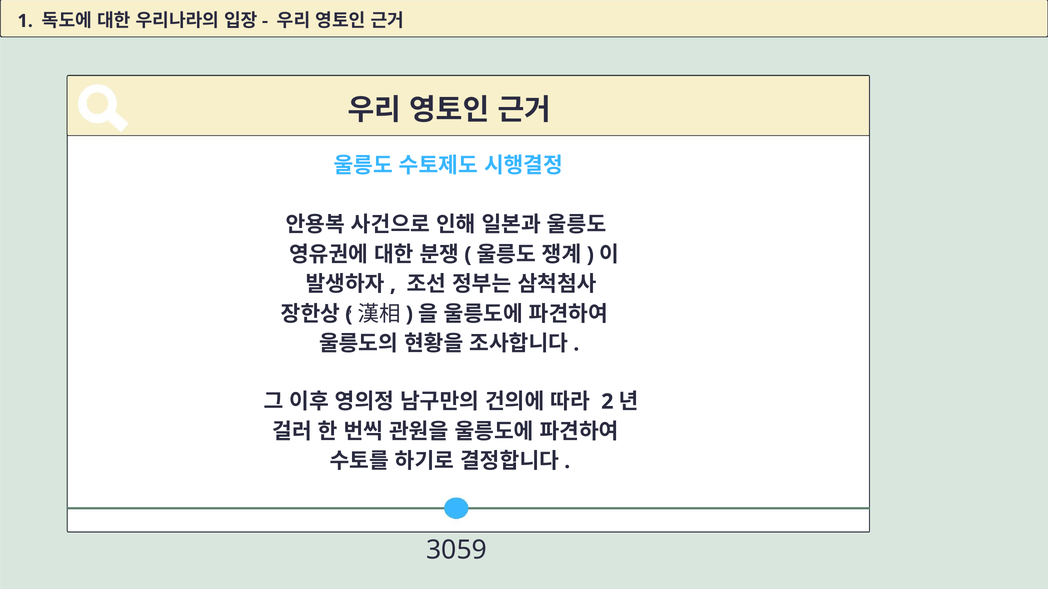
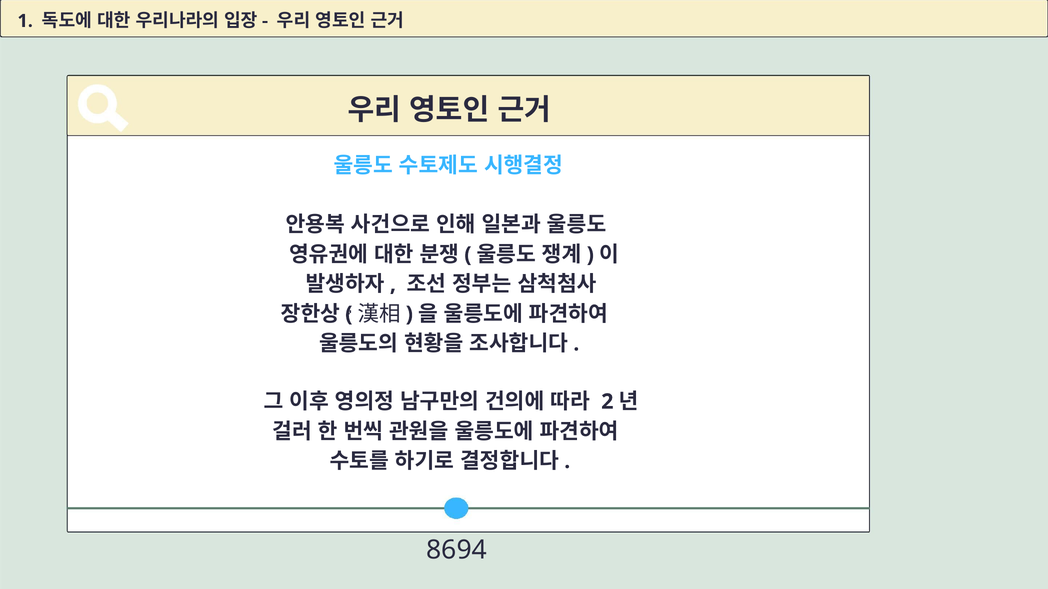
3059: 3059 -> 8694
